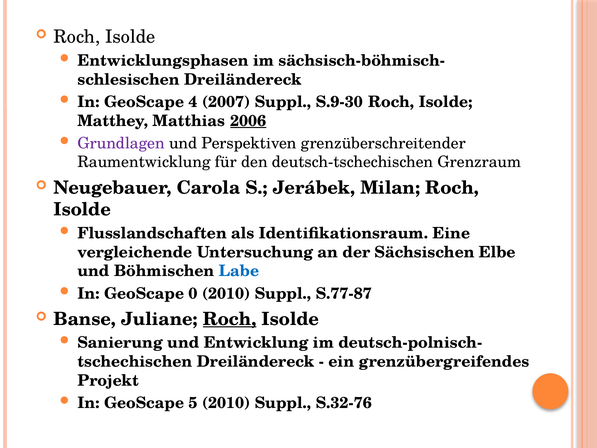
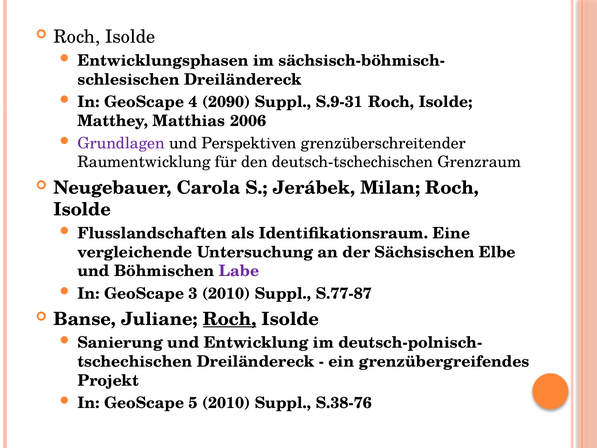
2007: 2007 -> 2090
S.9-30: S.9-30 -> S.9-31
2006 underline: present -> none
Labe colour: blue -> purple
0: 0 -> 3
S.32-76: S.32-76 -> S.38-76
